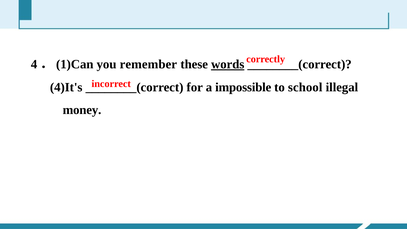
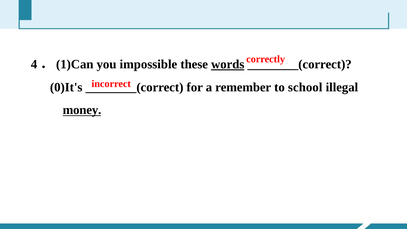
remember: remember -> impossible
4)It's: 4)It's -> 0)It's
impossible: impossible -> remember
money underline: none -> present
